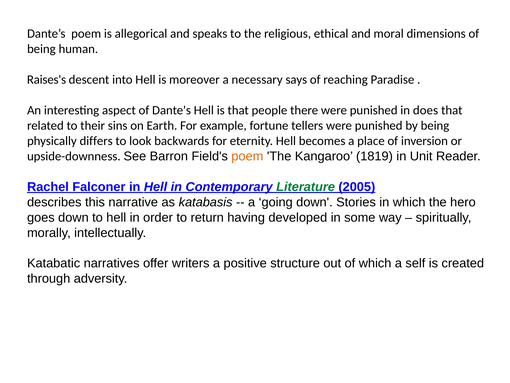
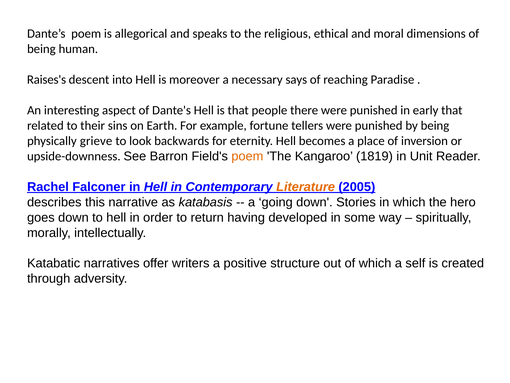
does: does -> early
differs: differs -> grieve
Literature colour: green -> orange
